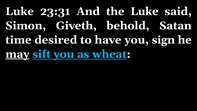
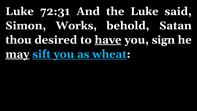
23:31: 23:31 -> 72:31
Giveth: Giveth -> Works
time: time -> thou
have underline: none -> present
